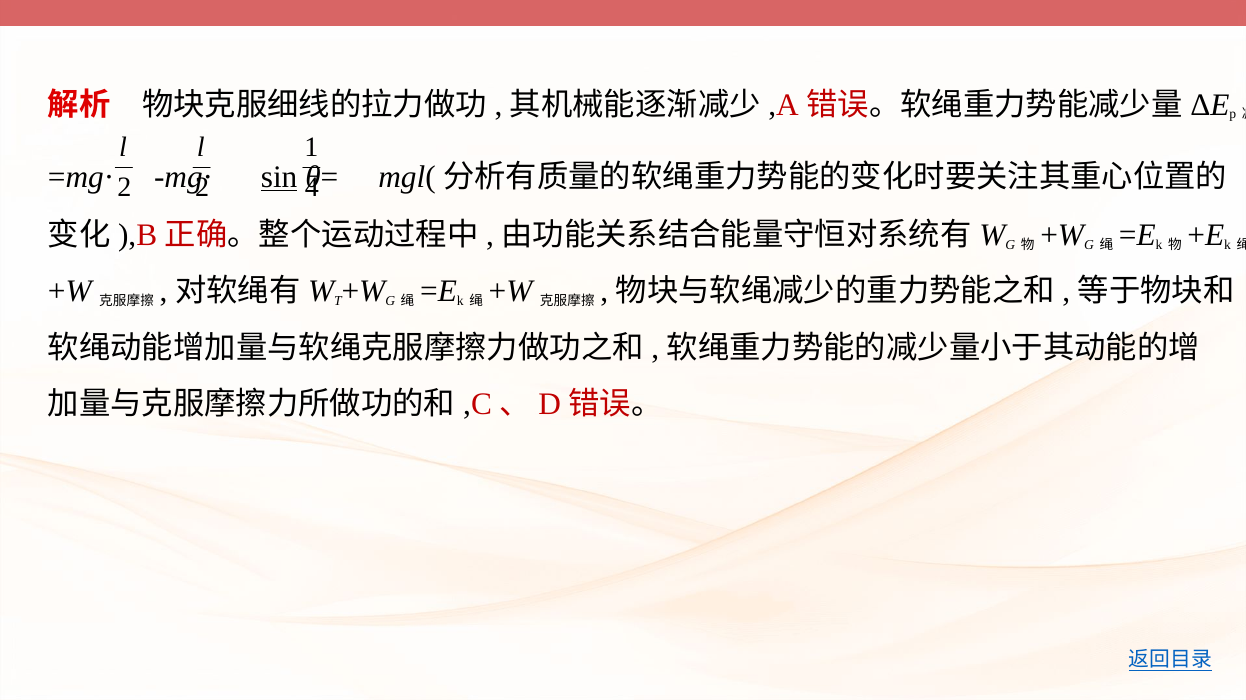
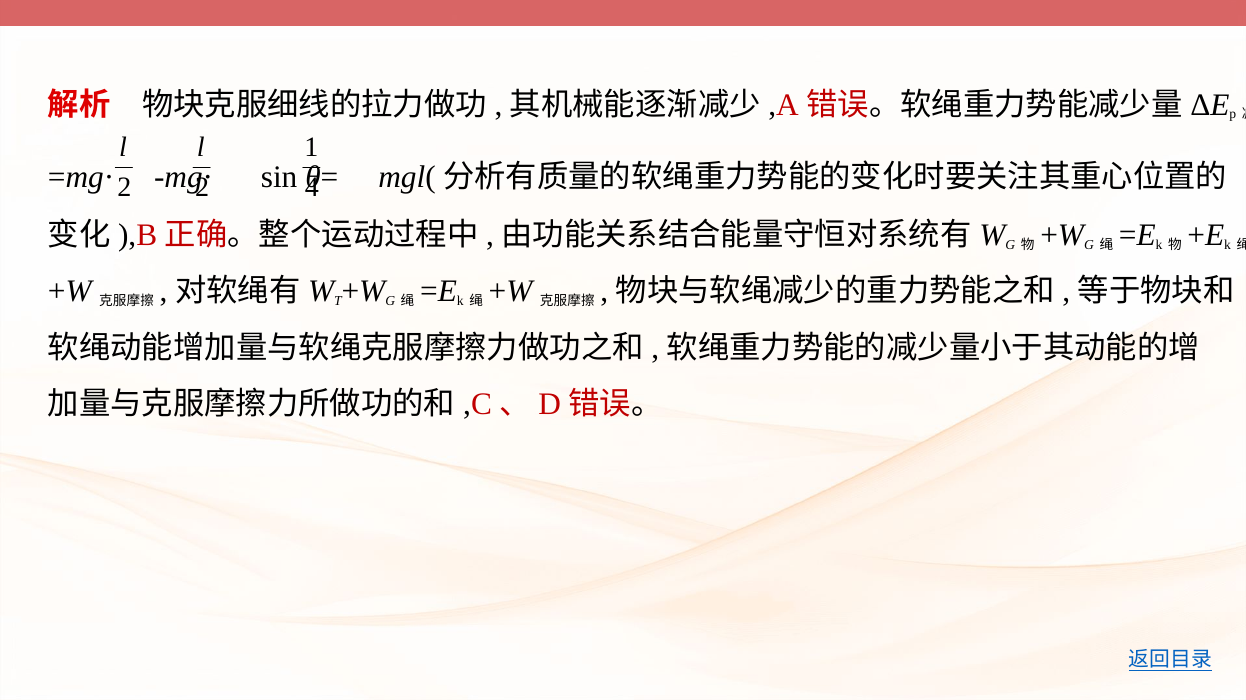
sin underline: present -> none
